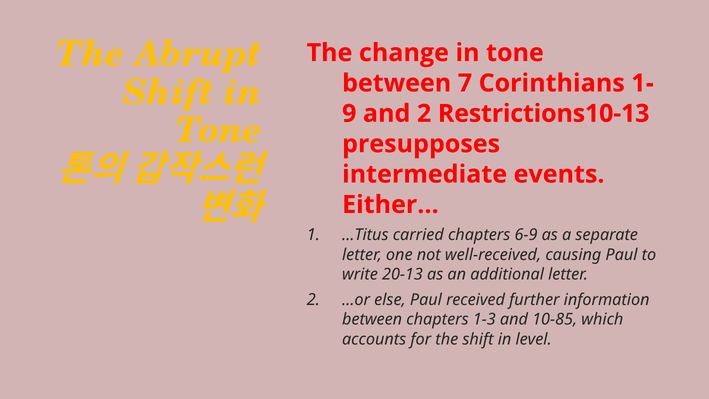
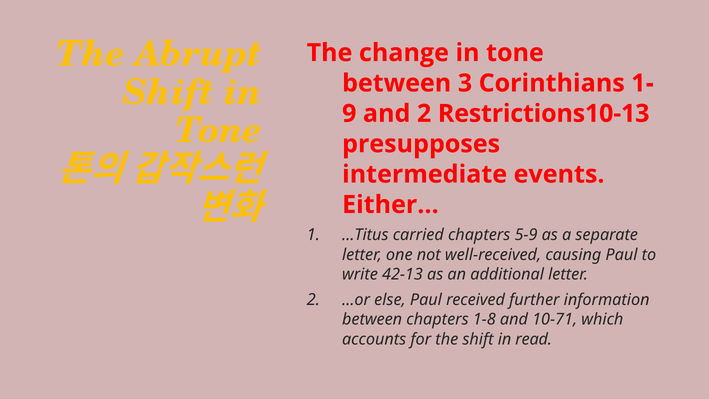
7: 7 -> 3
6-9: 6-9 -> 5-9
20-13: 20-13 -> 42-13
1-3: 1-3 -> 1-8
10-85: 10-85 -> 10-71
level: level -> read
